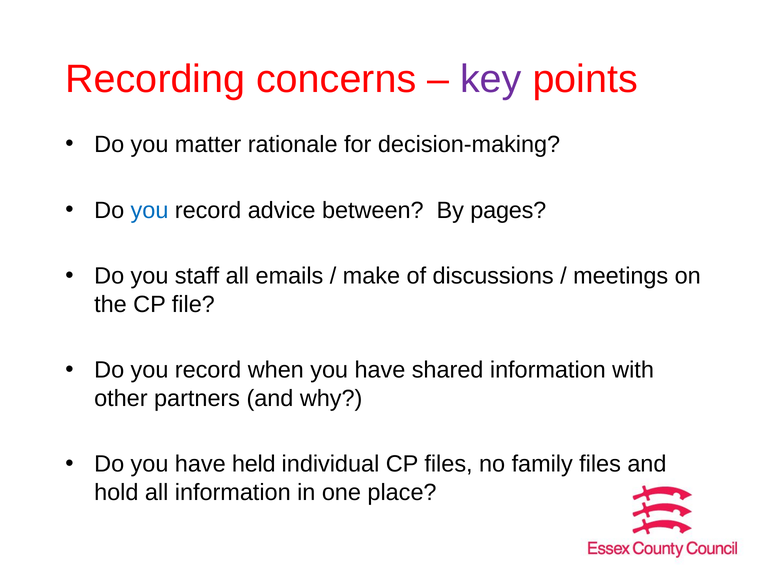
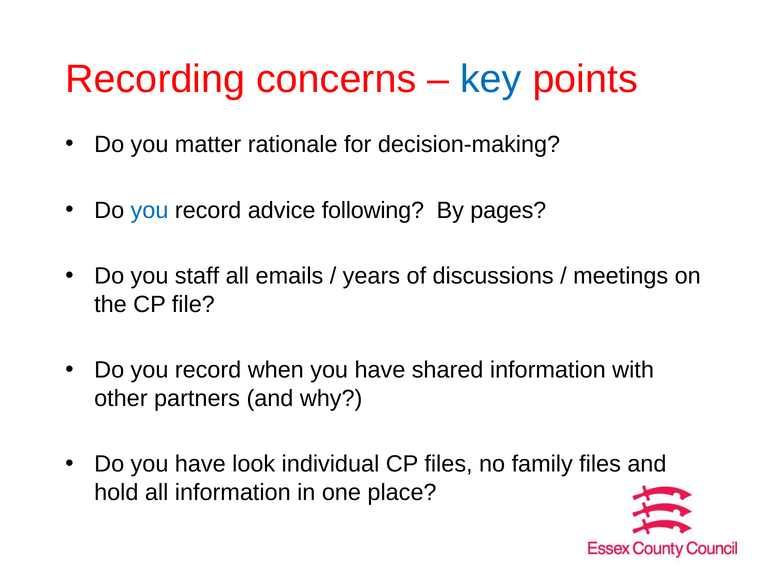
key colour: purple -> blue
between: between -> following
make: make -> years
held: held -> look
